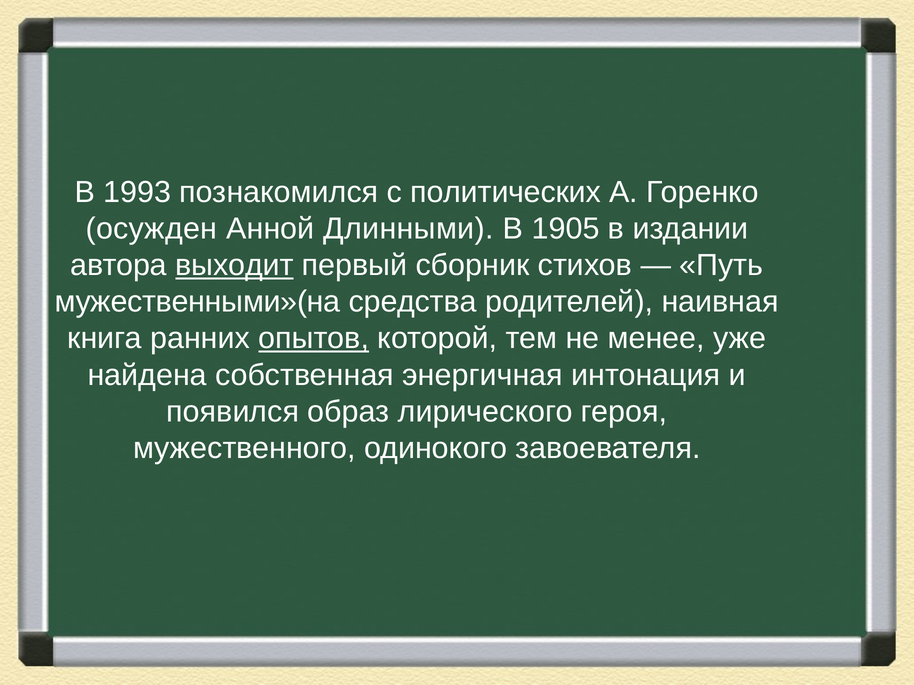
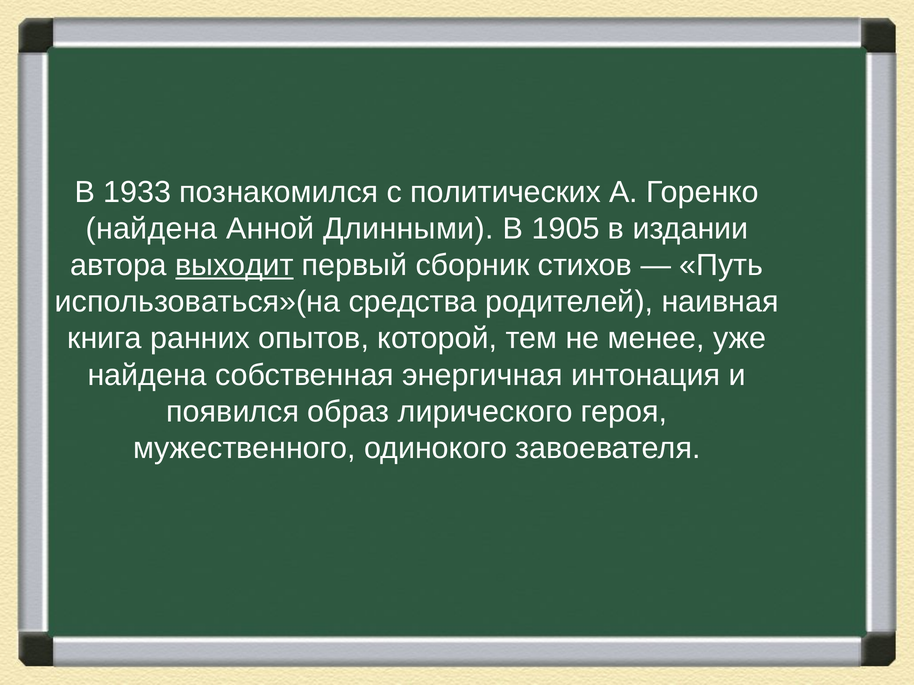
1993: 1993 -> 1933
осужден at (151, 229): осужден -> найдена
мужественными»(на: мужественными»(на -> использоваться»(на
опытов underline: present -> none
